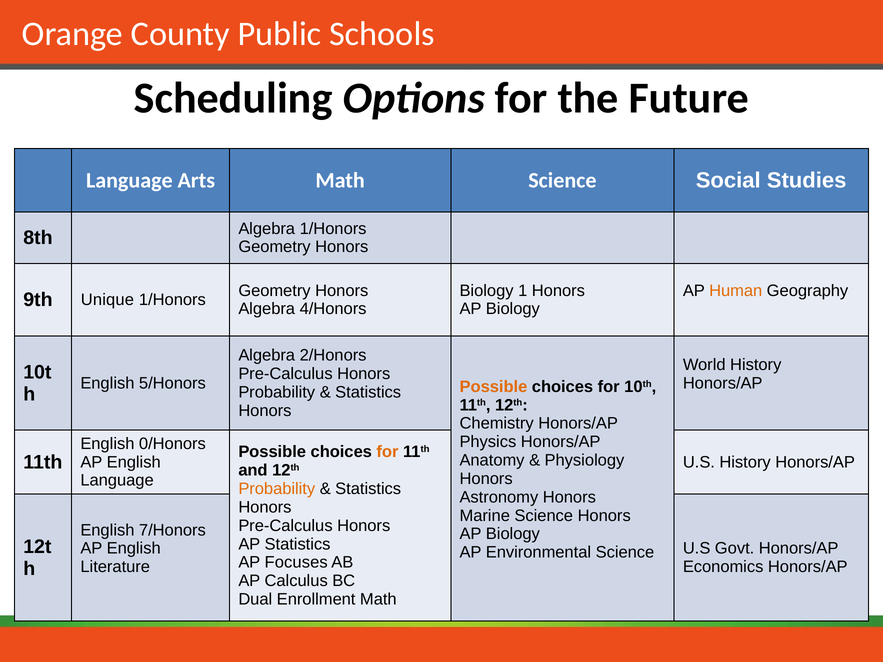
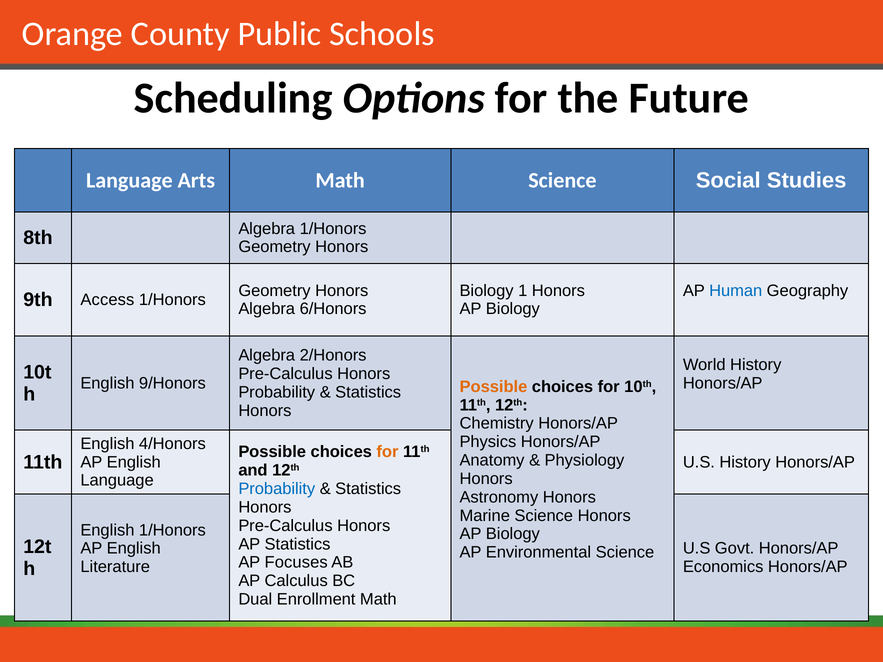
Human colour: orange -> blue
Unique: Unique -> Access
4/Honors: 4/Honors -> 6/Honors
5/Honors: 5/Honors -> 9/Honors
0/Honors: 0/Honors -> 4/Honors
Probability at (277, 489) colour: orange -> blue
English 7/Honors: 7/Honors -> 1/Honors
